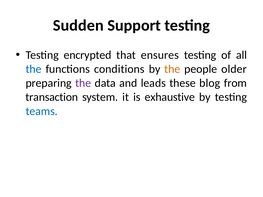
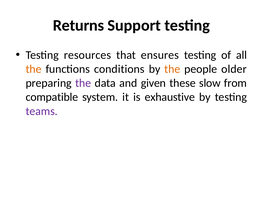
Sudden: Sudden -> Returns
encrypted: encrypted -> resources
the at (34, 69) colour: blue -> orange
leads: leads -> given
blog: blog -> slow
transaction: transaction -> compatible
teams colour: blue -> purple
